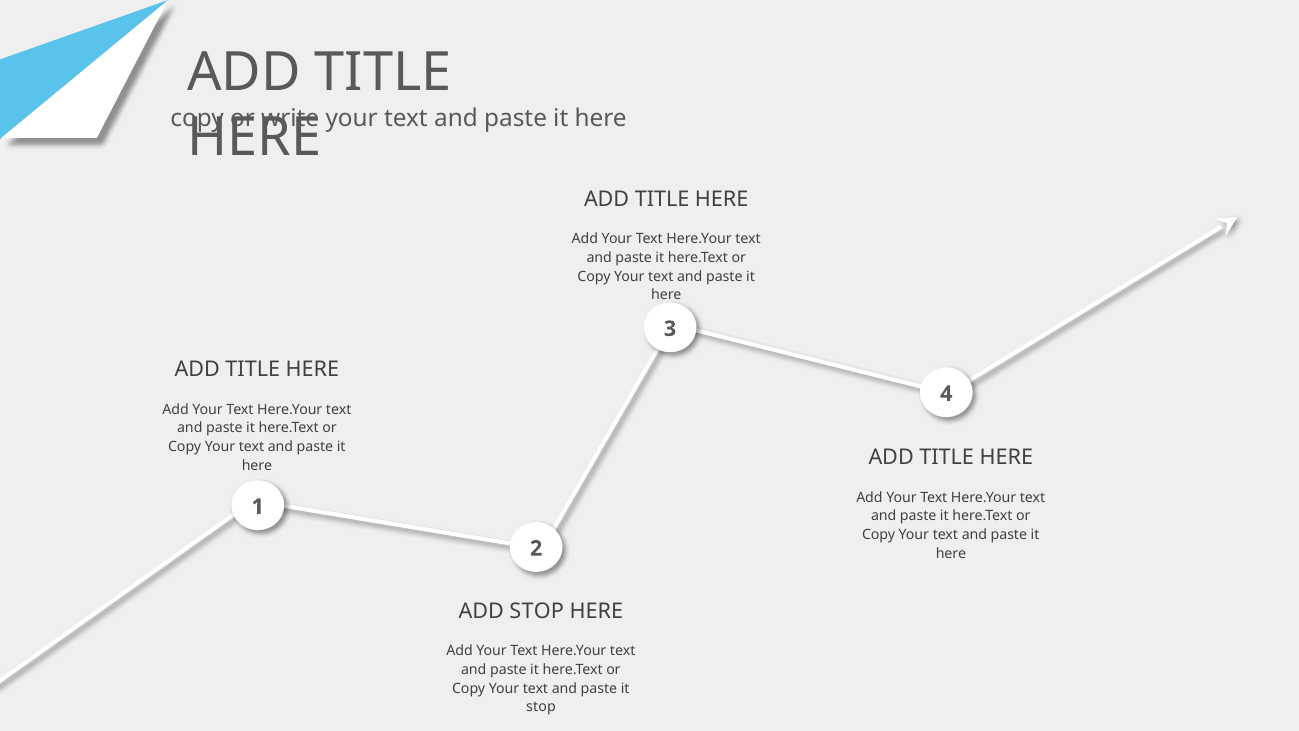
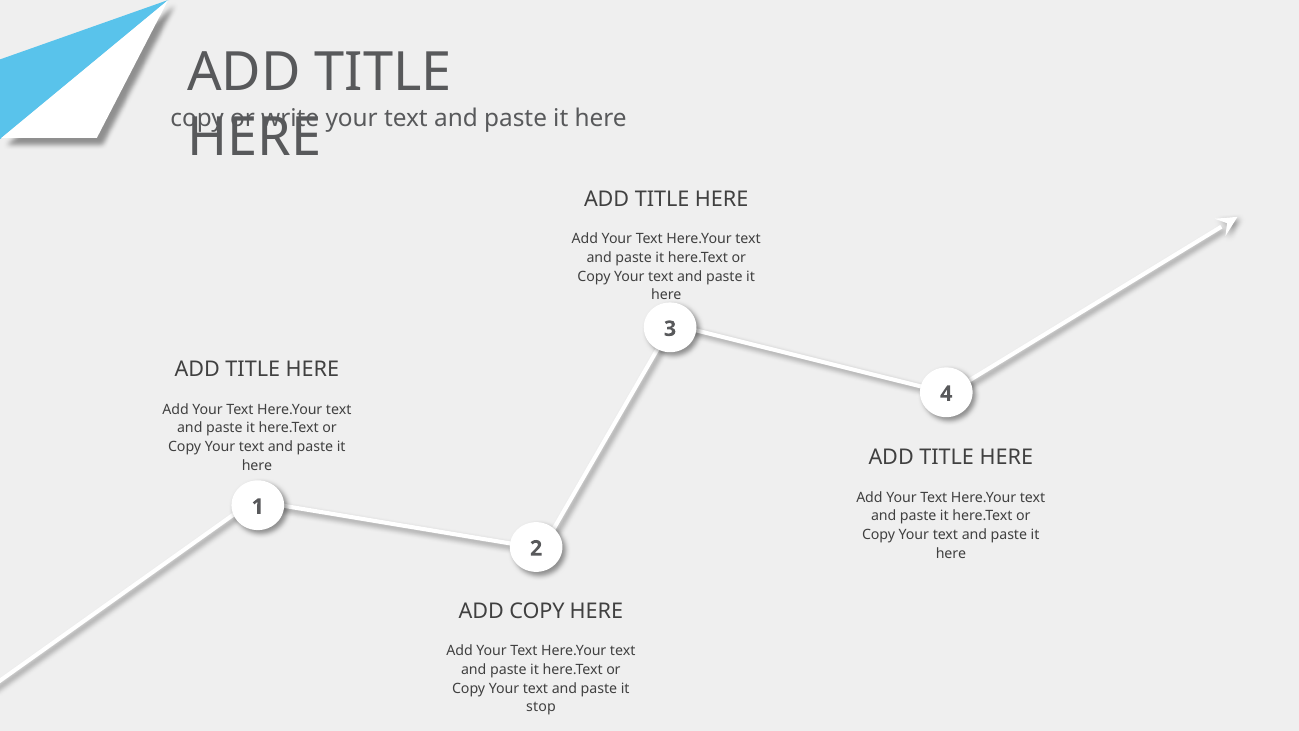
ADD STOP: STOP -> COPY
